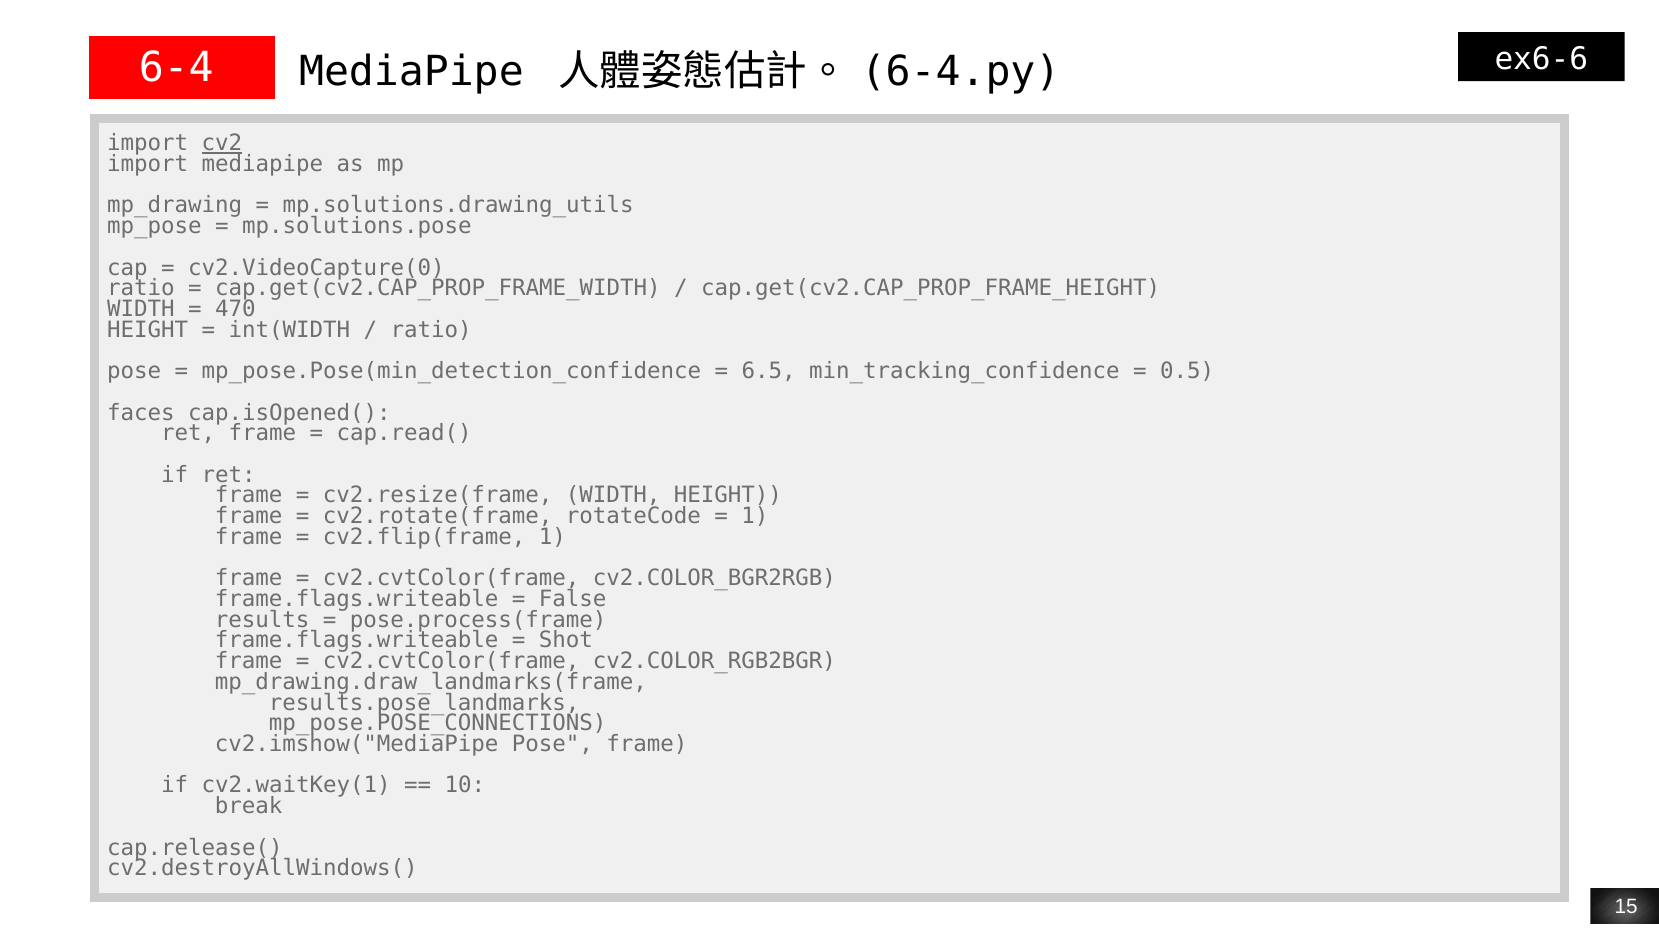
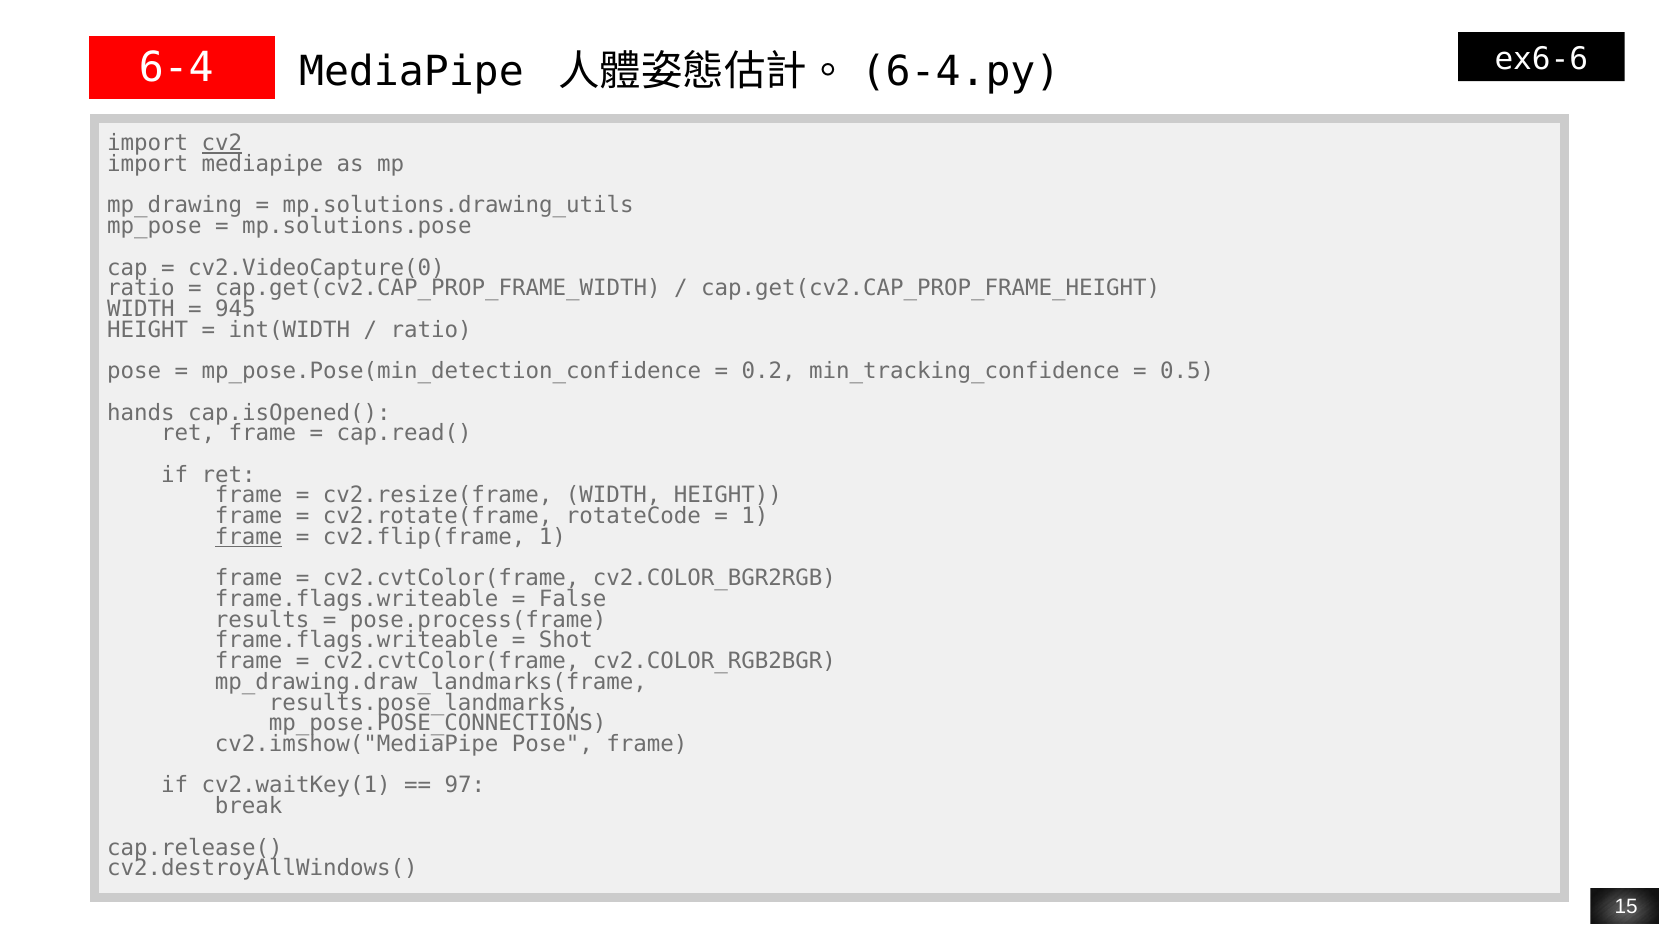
470: 470 -> 945
6.5: 6.5 -> 0.2
faces: faces -> hands
frame at (249, 537) underline: none -> present
10: 10 -> 97
